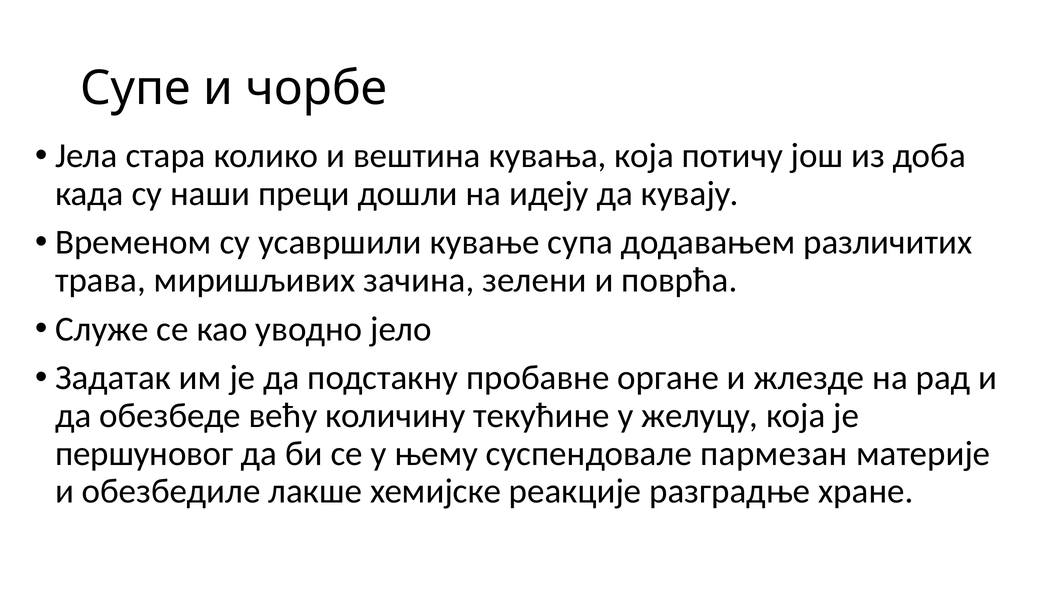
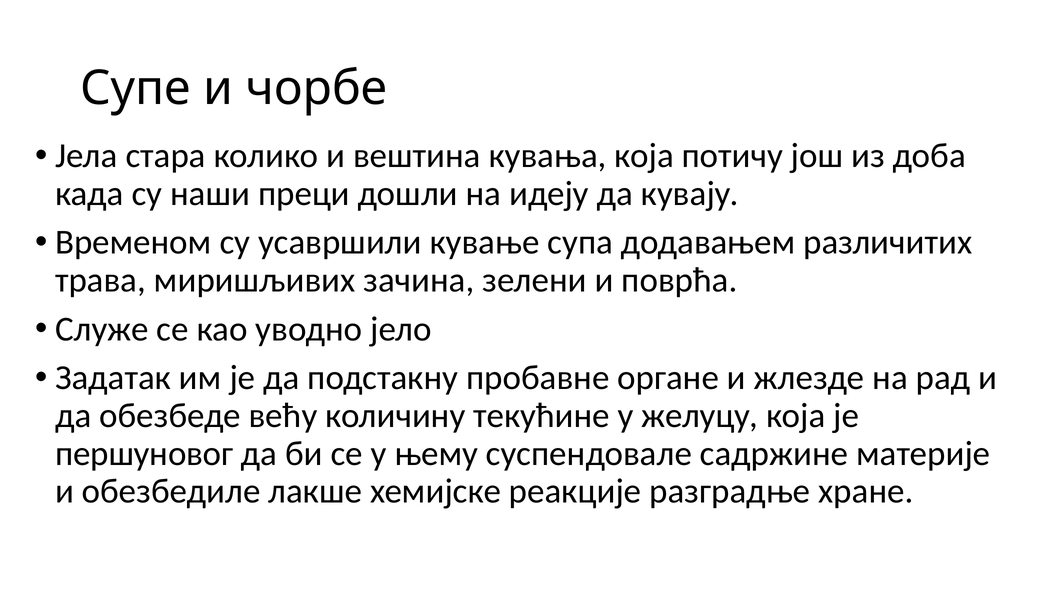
пармезан: пармезан -> садржине
